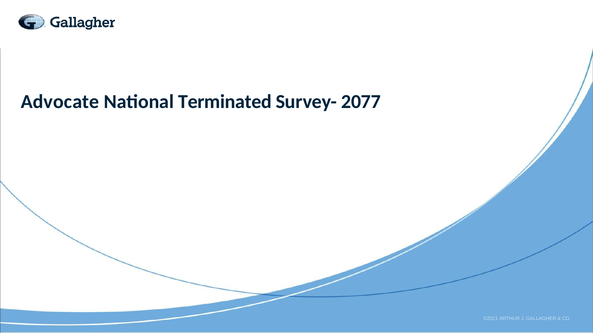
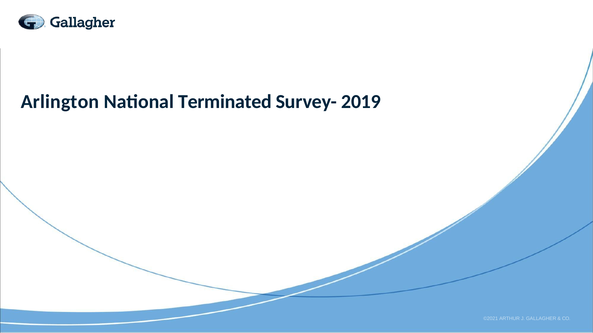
Advocate: Advocate -> Arlington
2077: 2077 -> 2019
